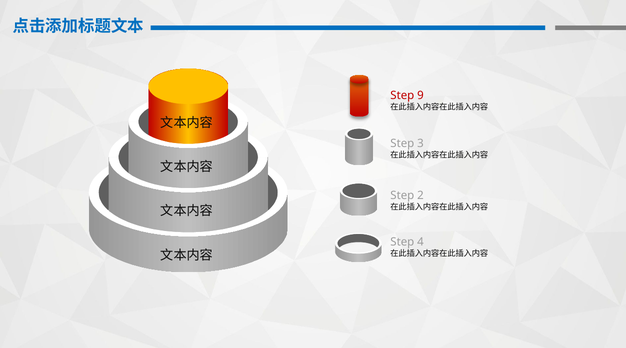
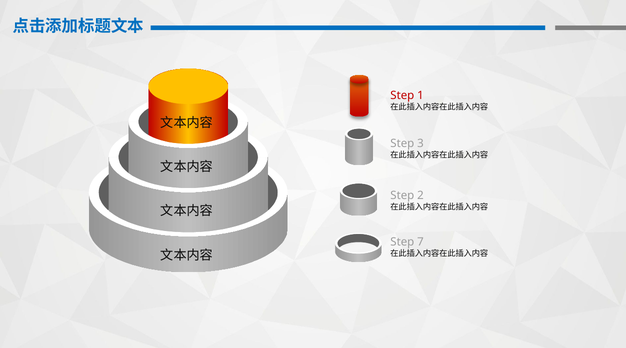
9: 9 -> 1
4: 4 -> 7
